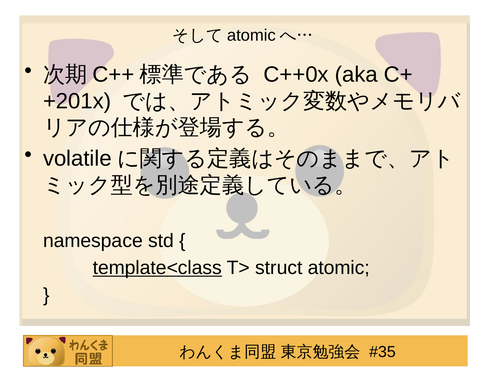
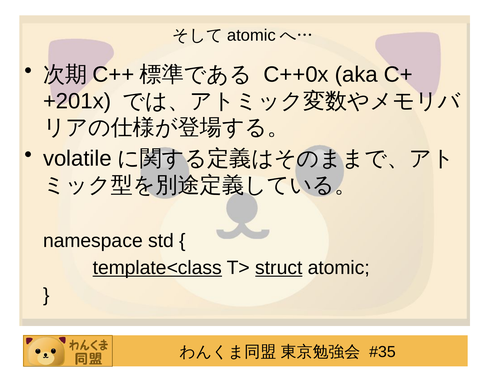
struct underline: none -> present
